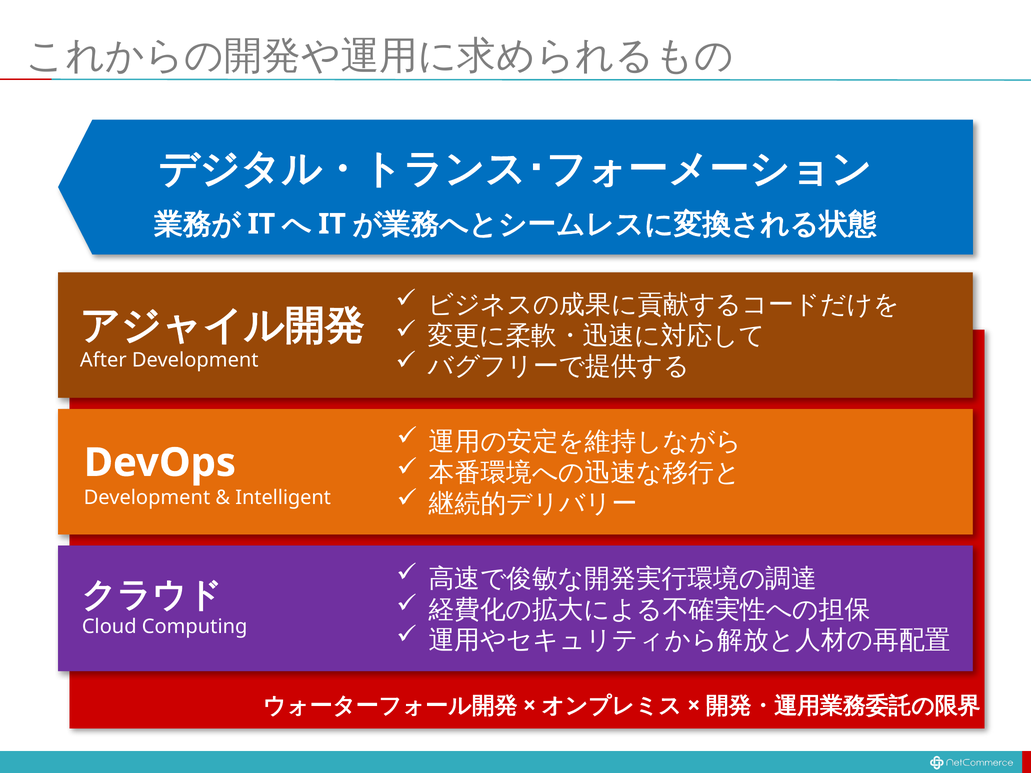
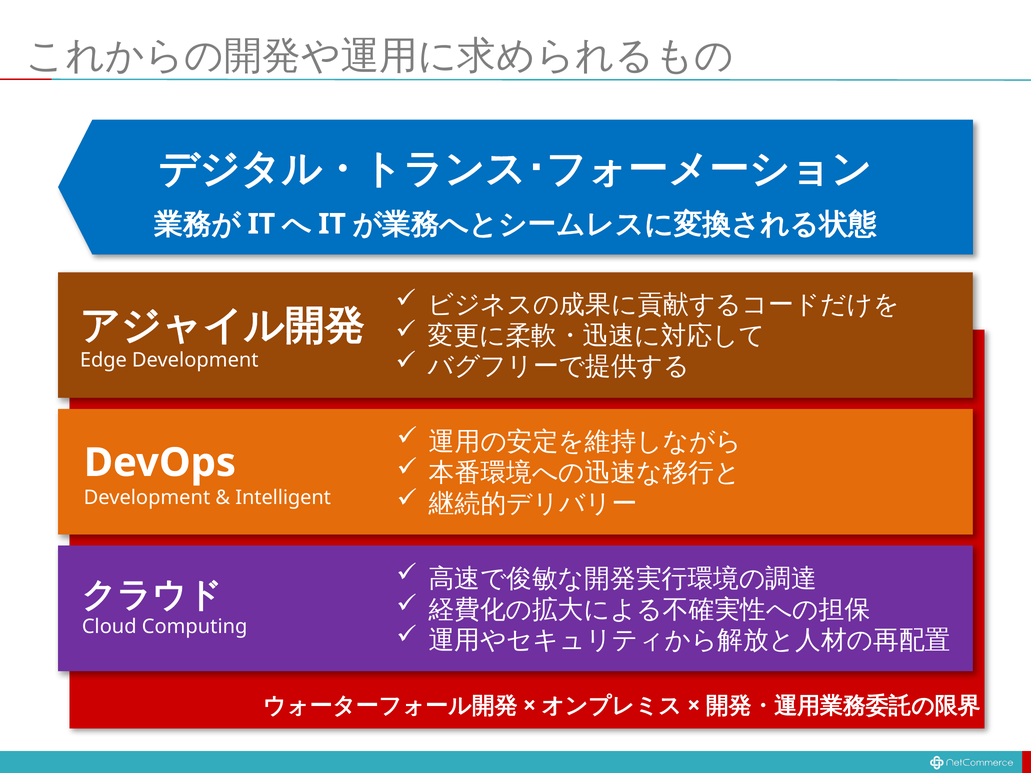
After: After -> Edge
